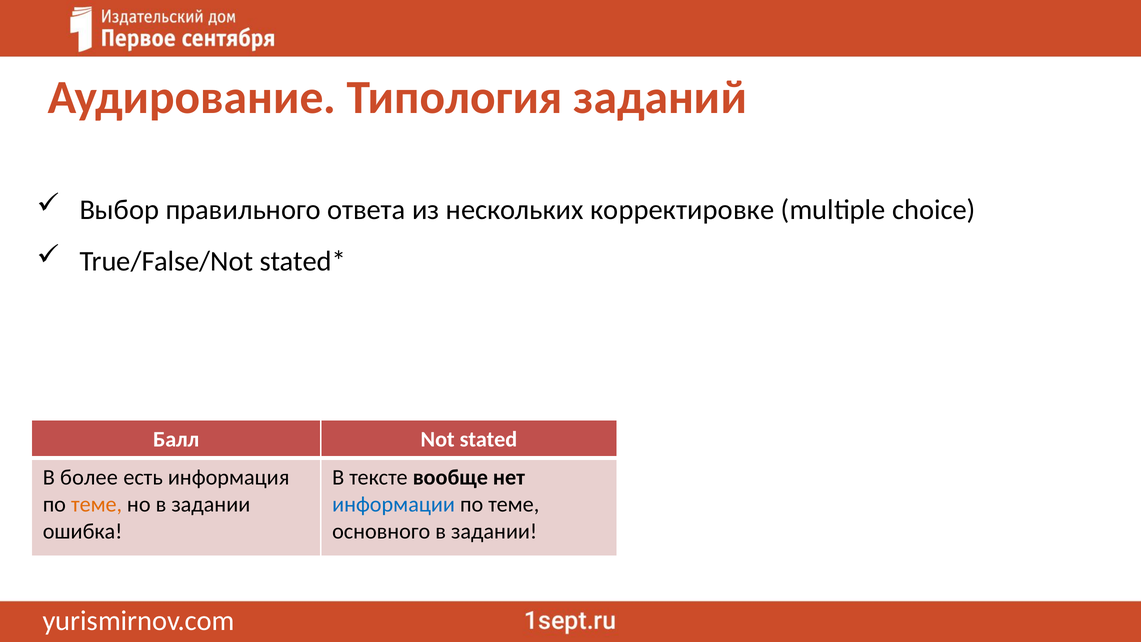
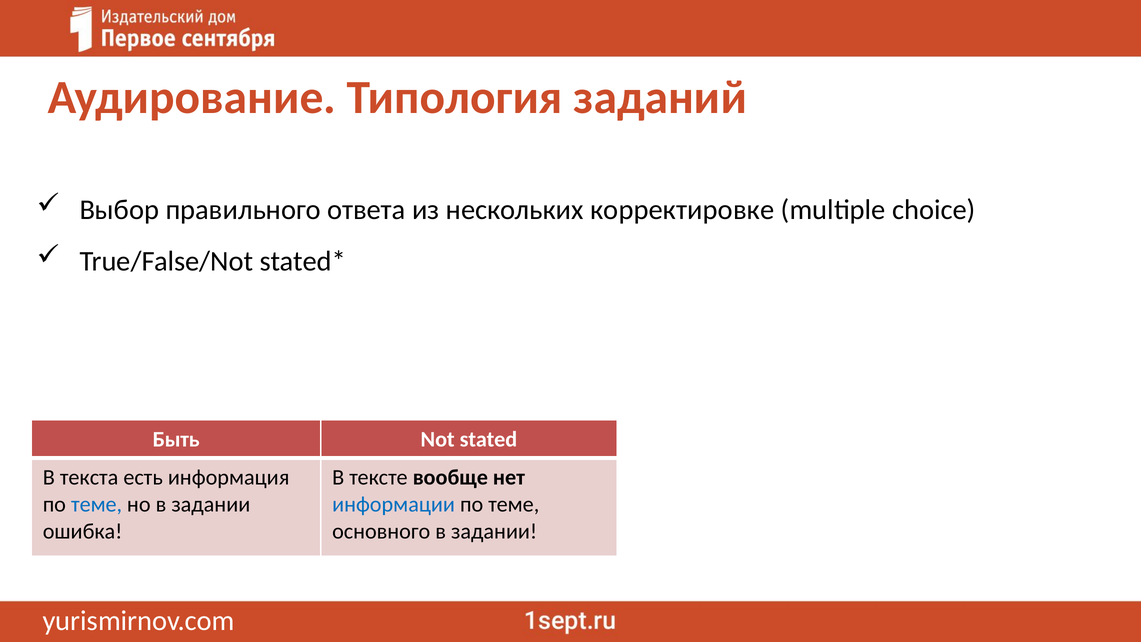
Балл: Балл -> Быть
более: более -> текста
теме at (97, 504) colour: orange -> blue
